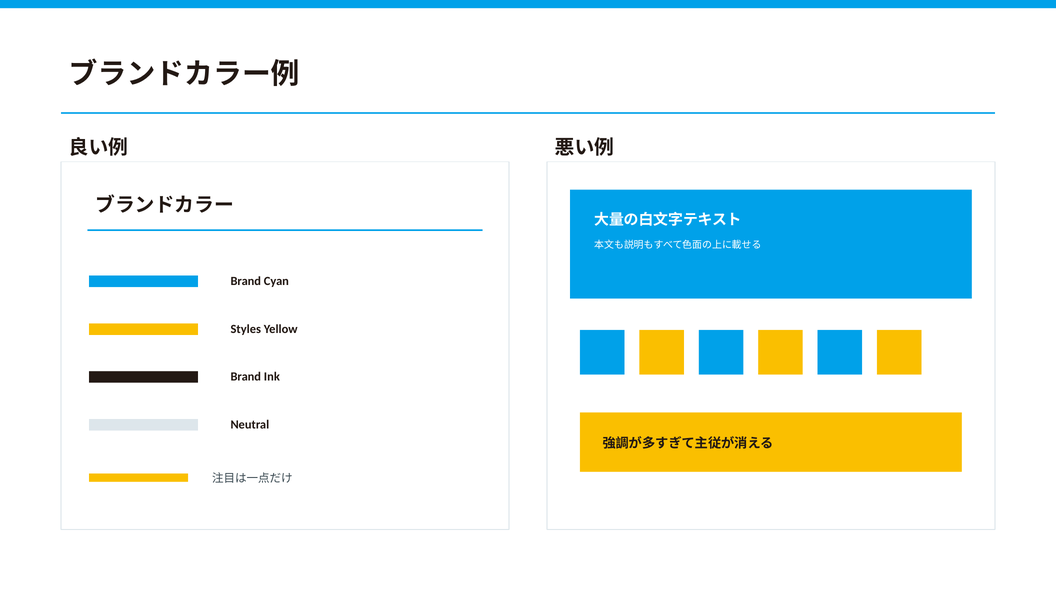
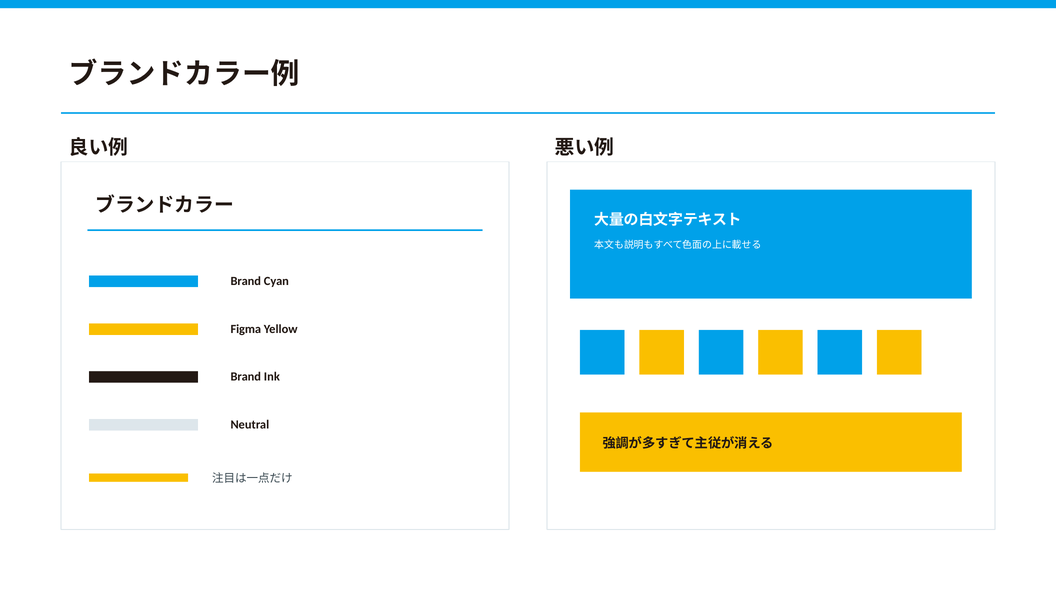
Styles: Styles -> Figma
